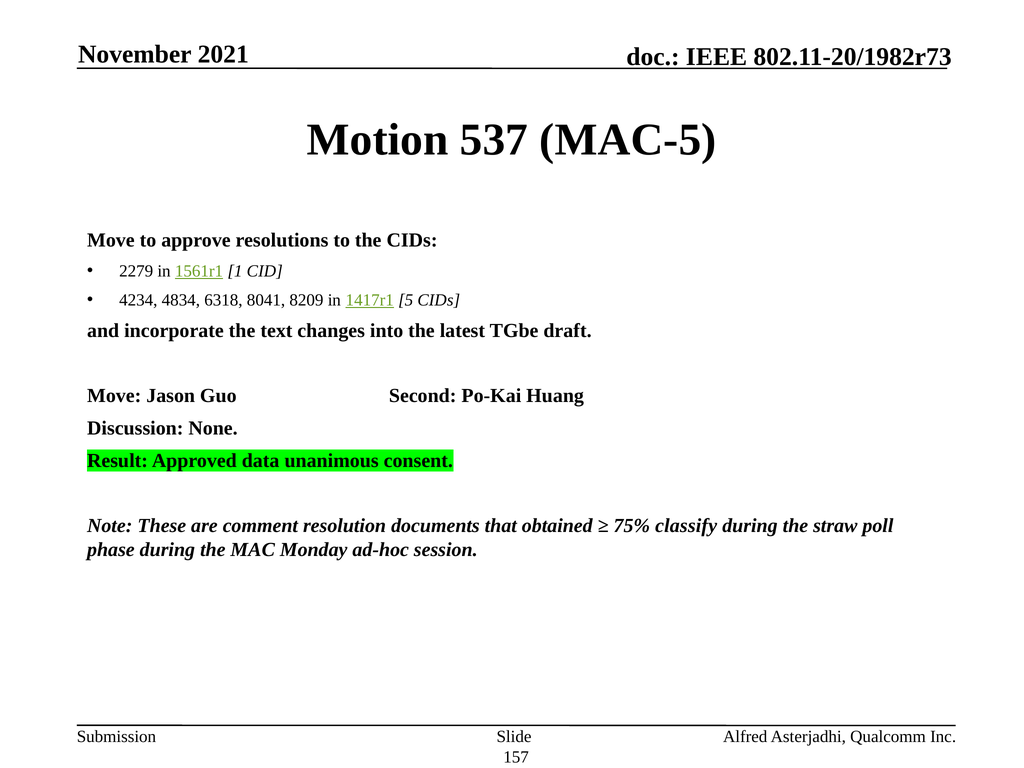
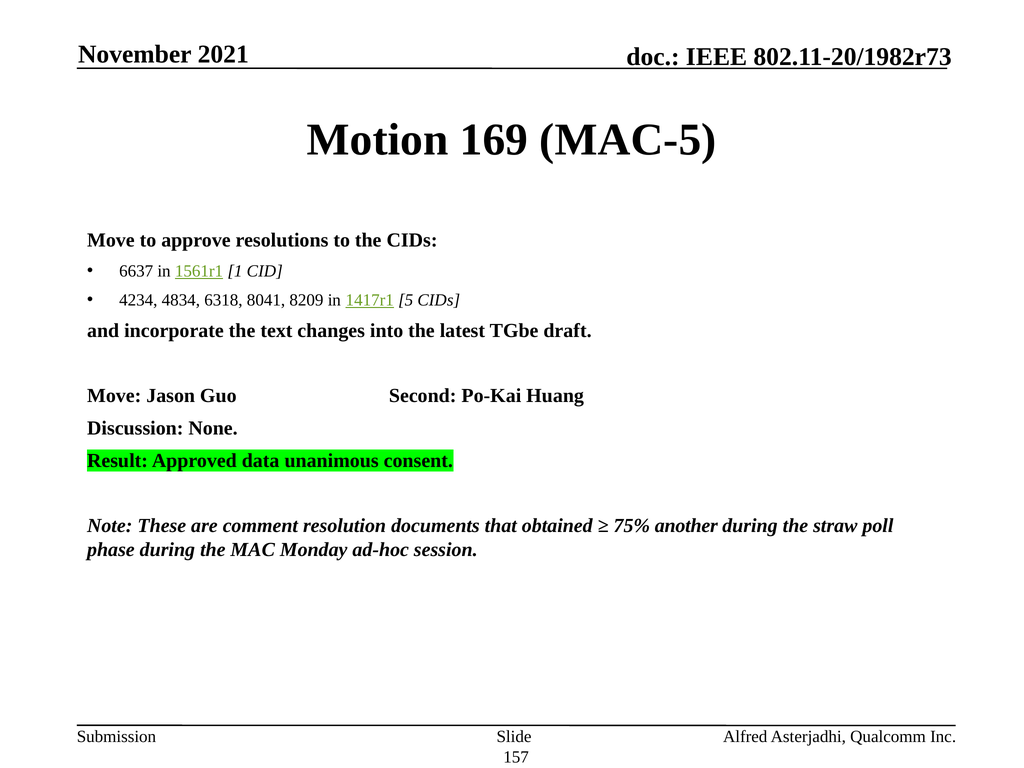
537: 537 -> 169
2279: 2279 -> 6637
classify: classify -> another
